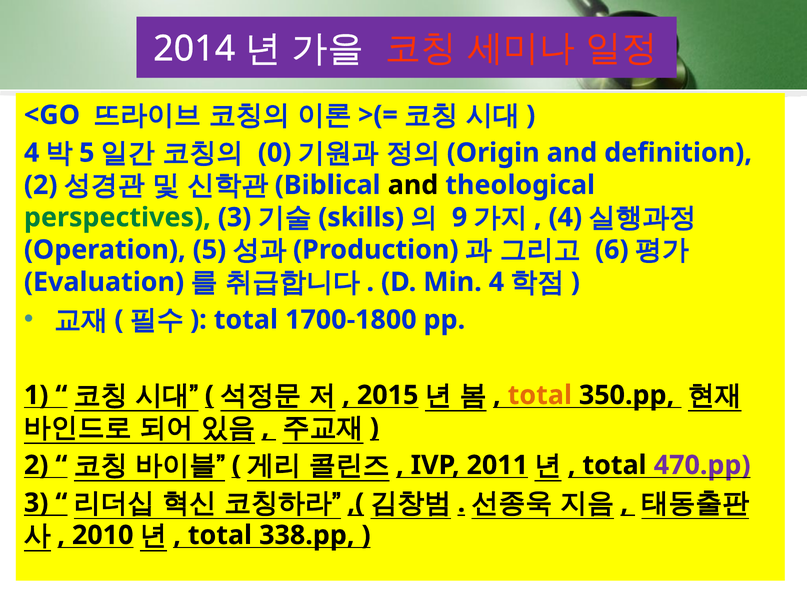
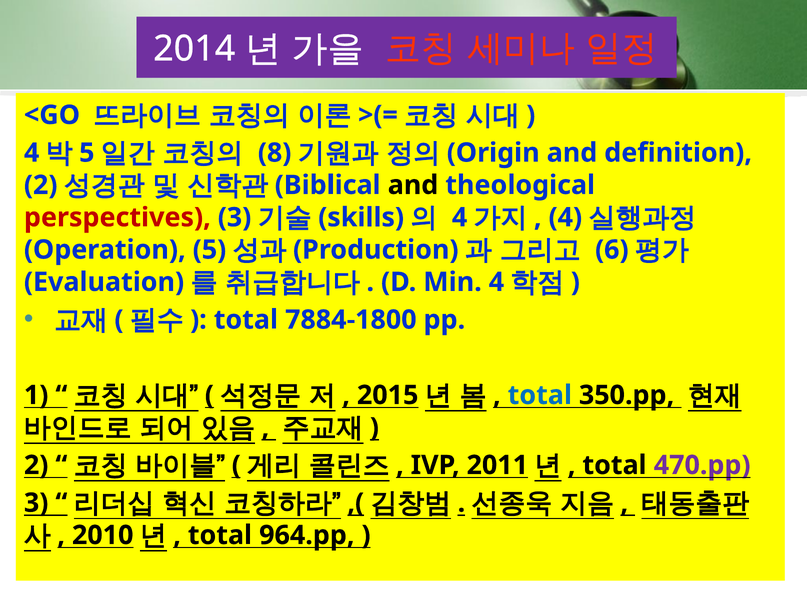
0: 0 -> 8
perspectives colour: green -> red
9 at (460, 217): 9 -> 4
1700-1800: 1700-1800 -> 7884-1800
total at (540, 395) colour: orange -> blue
338.pp: 338.pp -> 964.pp
